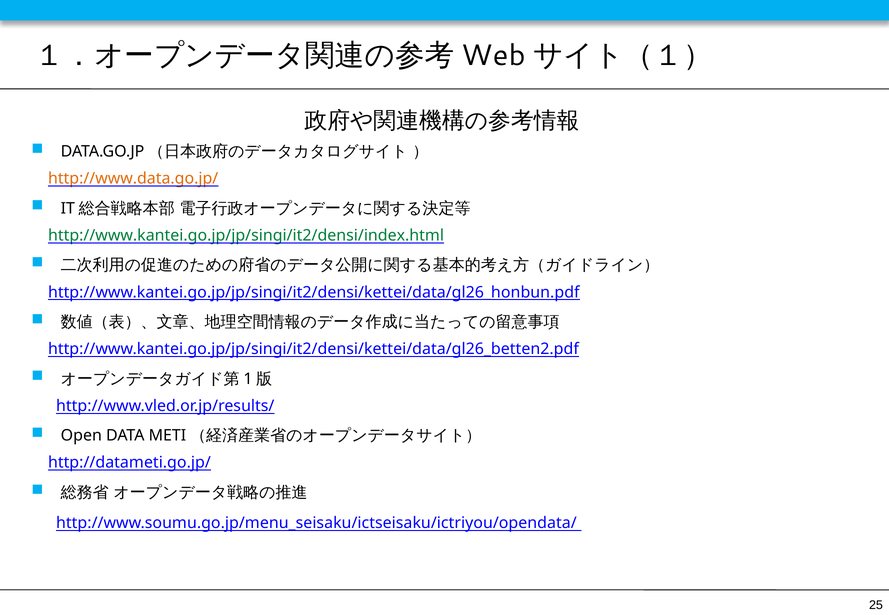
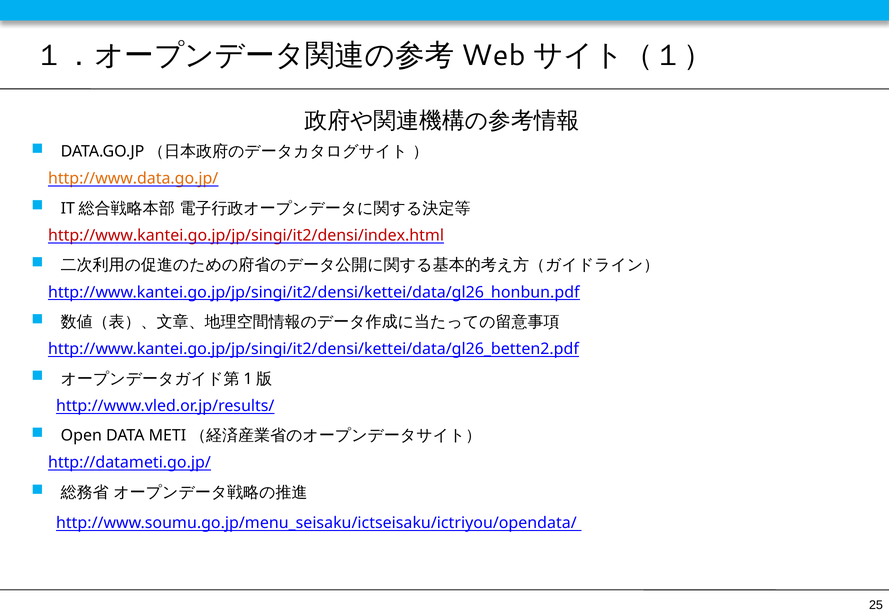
http://www.kantei.go.jp/jp/singi/it2/densi/index.html colour: green -> red
